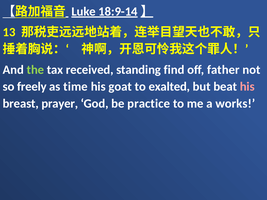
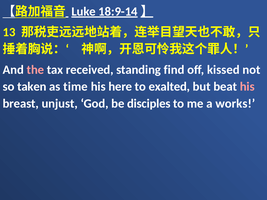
the colour: light green -> pink
father: father -> kissed
freely: freely -> taken
goat: goat -> here
prayer: prayer -> unjust
practice: practice -> disciples
